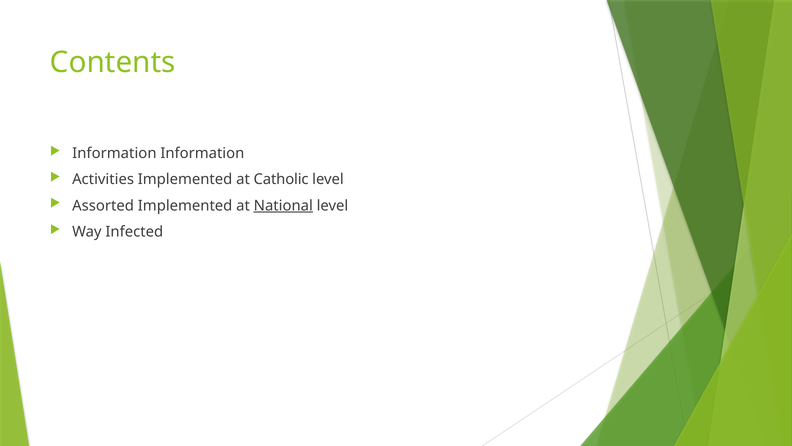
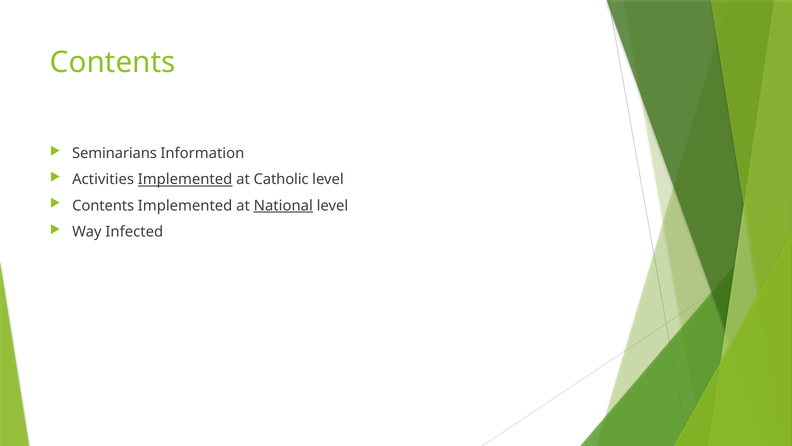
Information at (114, 153): Information -> Seminarians
Implemented at (185, 179) underline: none -> present
Assorted at (103, 205): Assorted -> Contents
